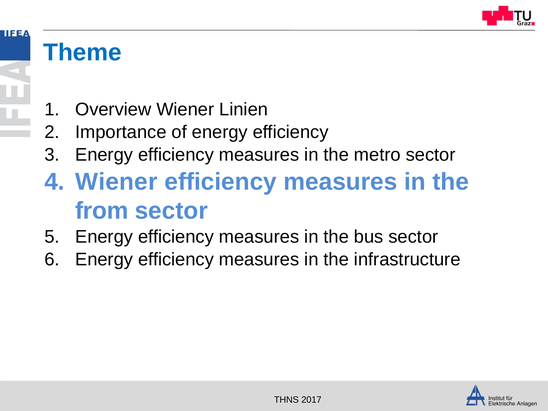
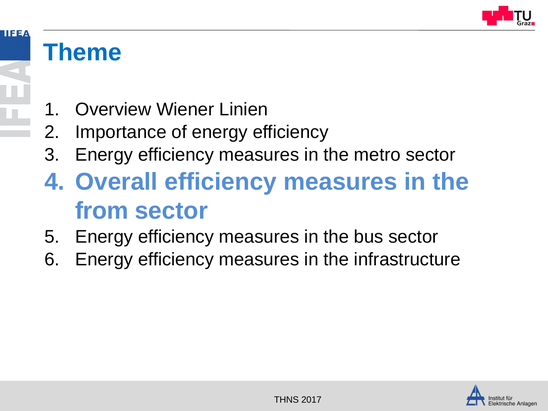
Wiener at (116, 182): Wiener -> Overall
